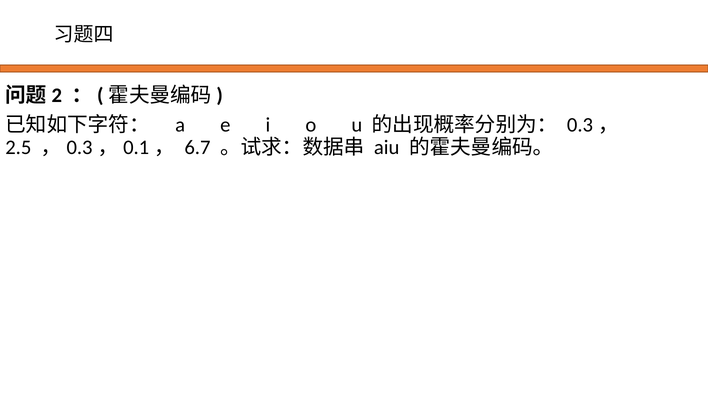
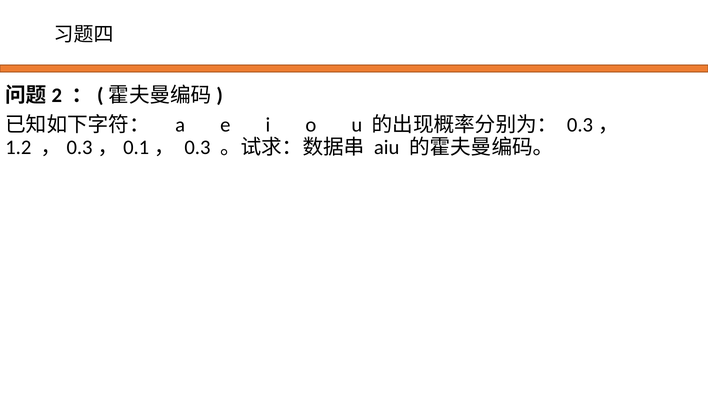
2.5: 2.5 -> 1.2
6.7: 6.7 -> 0.3
